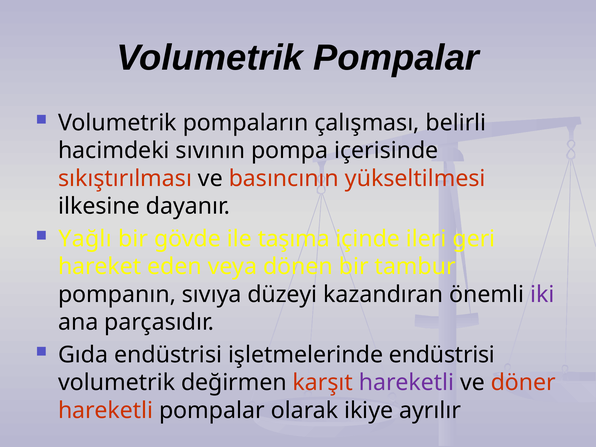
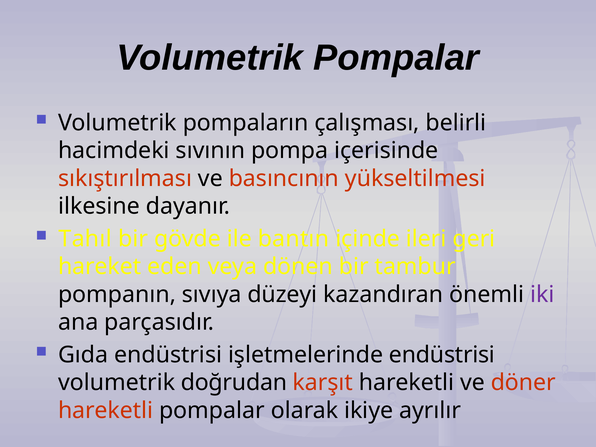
Yağlı: Yağlı -> Tahıl
taşıma: taşıma -> bantın
değirmen: değirmen -> doğrudan
hareketli at (406, 383) colour: purple -> black
